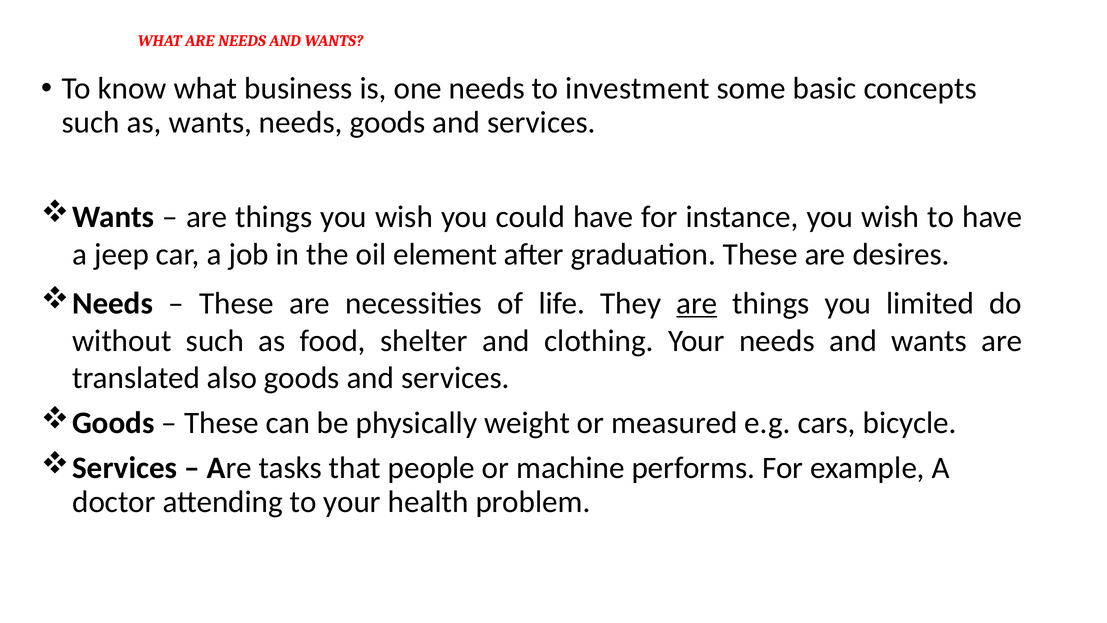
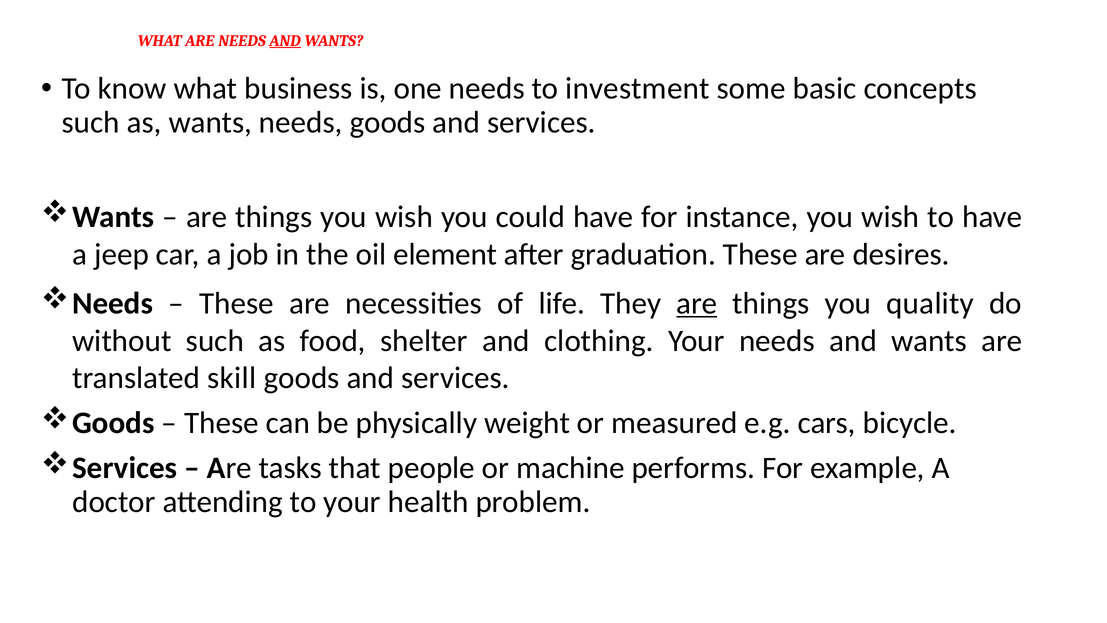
AND at (285, 41) underline: none -> present
limited: limited -> quality
also: also -> skill
